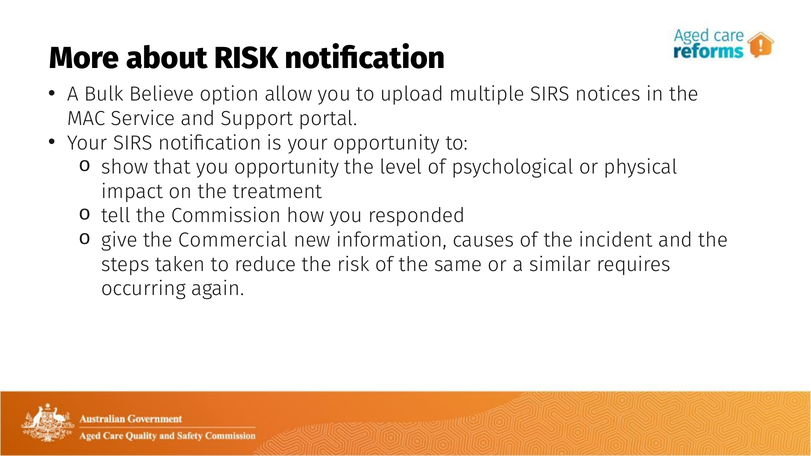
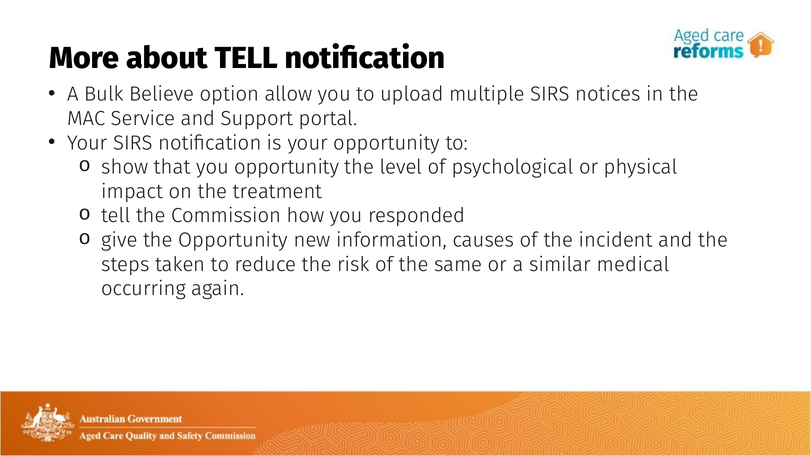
about RISK: RISK -> TELL
the Commercial: Commercial -> Opportunity
requires: requires -> medical
